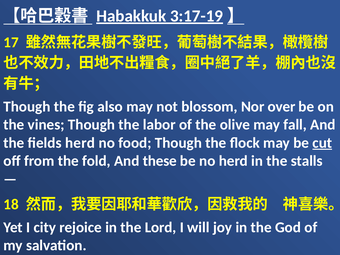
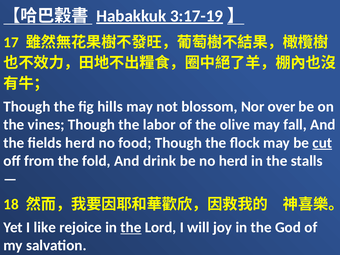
also: also -> hills
these: these -> drink
city: city -> like
the at (131, 227) underline: none -> present
